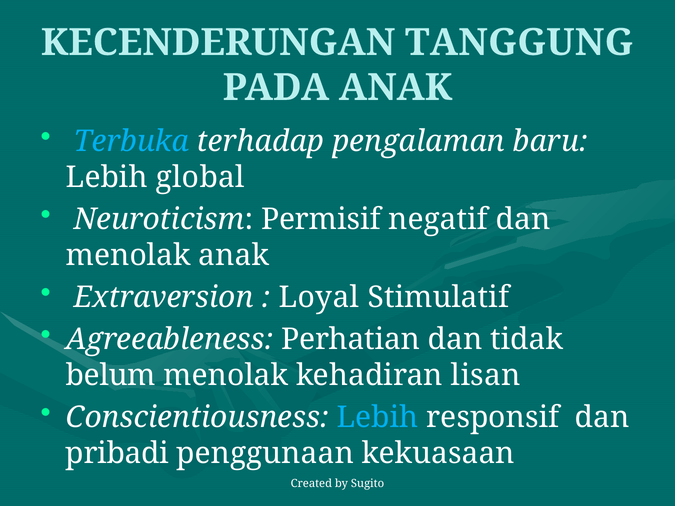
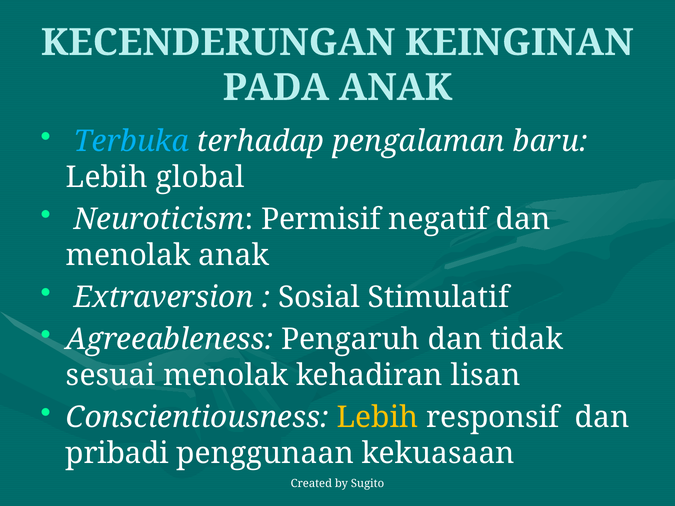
TANGGUNG: TANGGUNG -> KEINGINAN
Loyal: Loyal -> Sosial
Perhatian: Perhatian -> Pengaruh
belum: belum -> sesuai
Lebih at (378, 418) colour: light blue -> yellow
